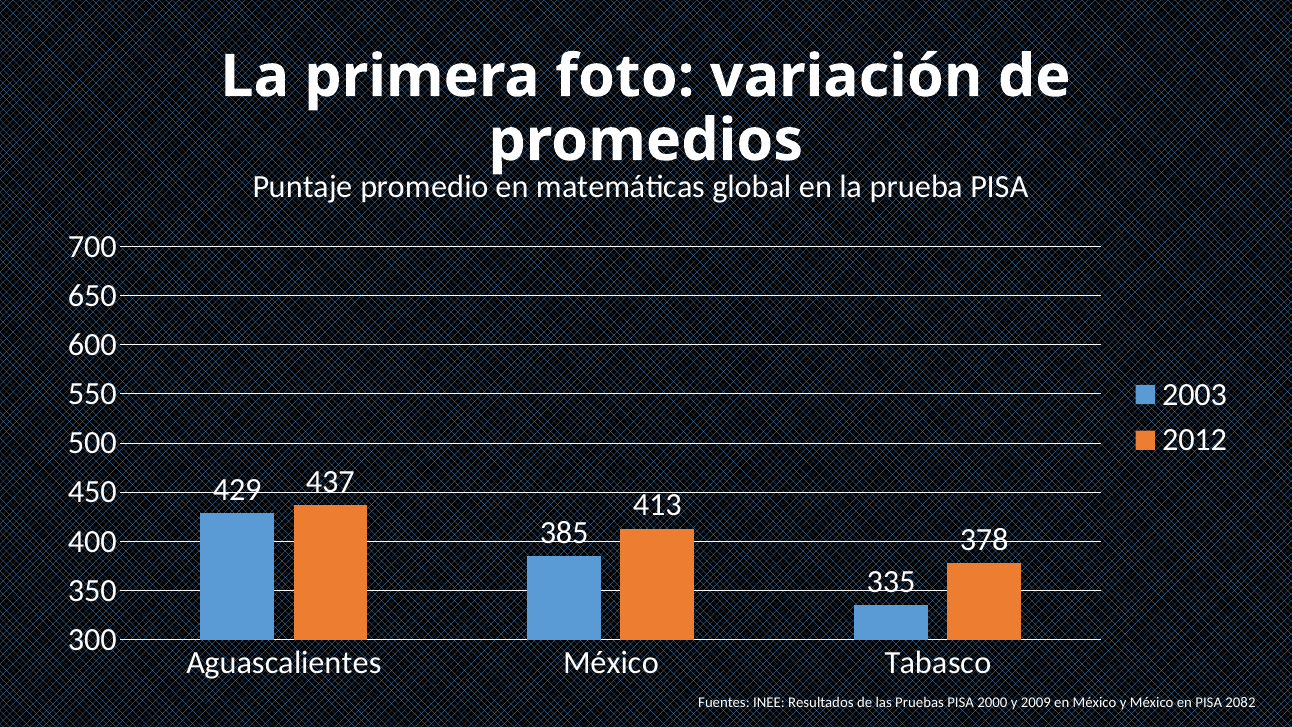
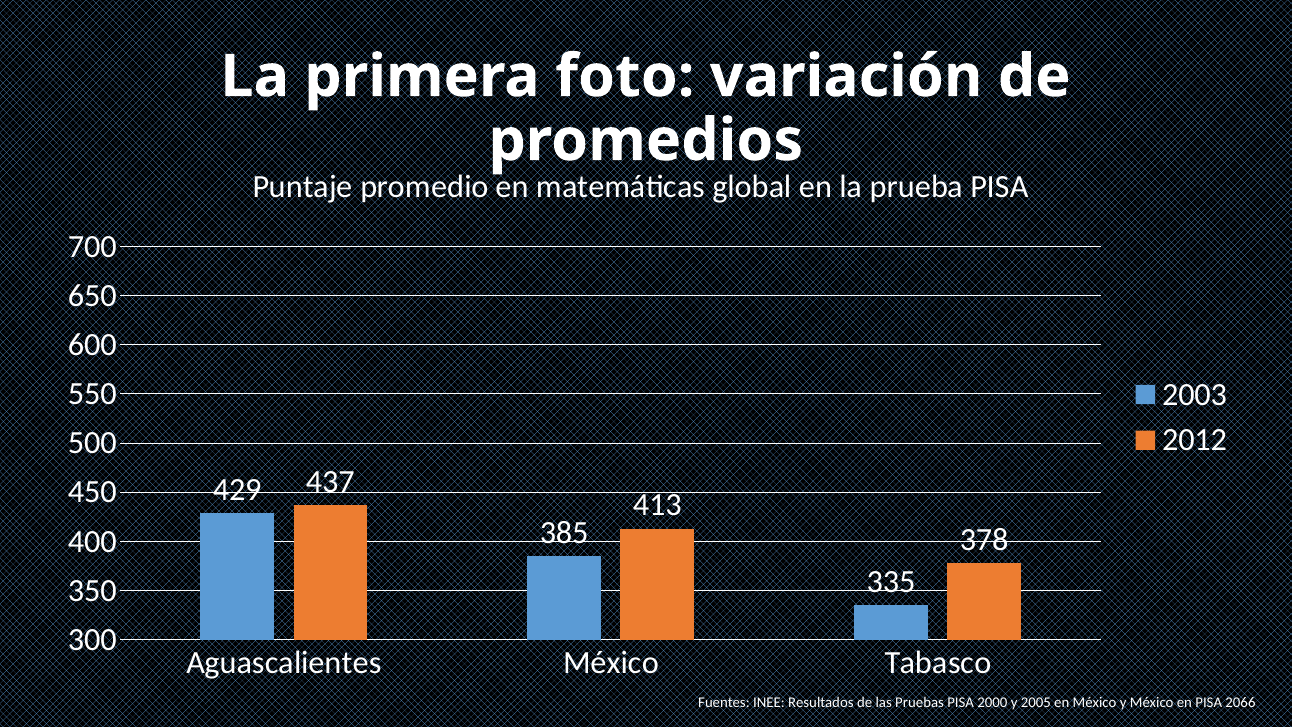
2009: 2009 -> 2005
2082: 2082 -> 2066
